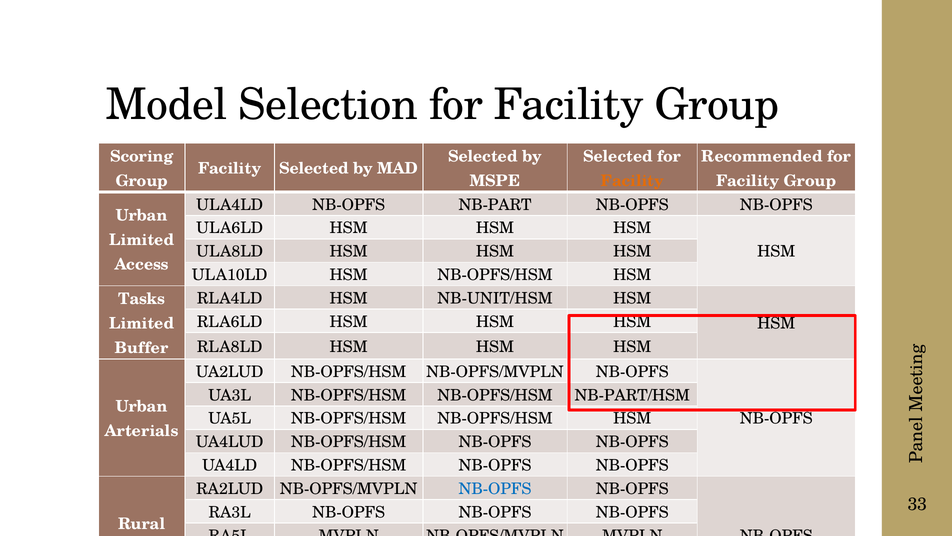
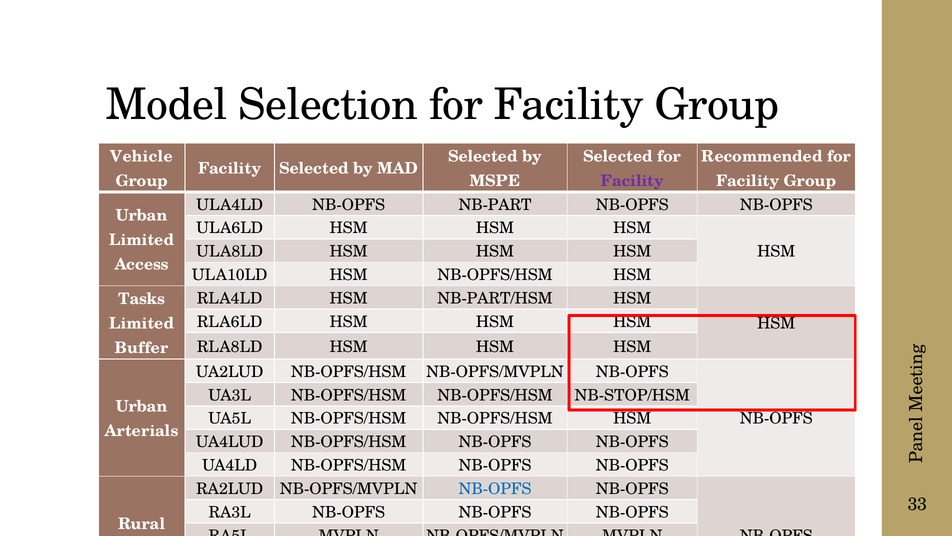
Scoring: Scoring -> Vehicle
Facility at (632, 181) colour: orange -> purple
NB-UNIT/HSM: NB-UNIT/HSM -> NB-PART/HSM
NB-PART/HSM: NB-PART/HSM -> NB-STOP/HSM
